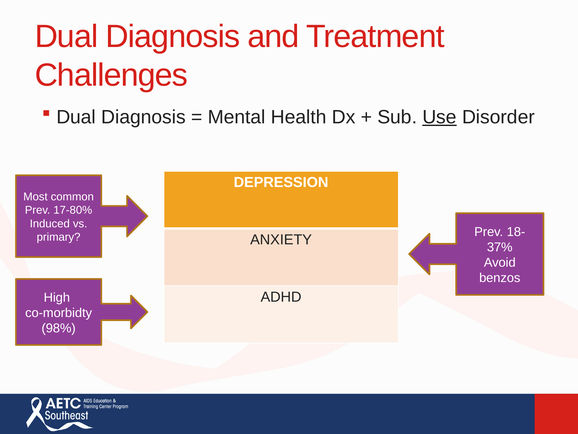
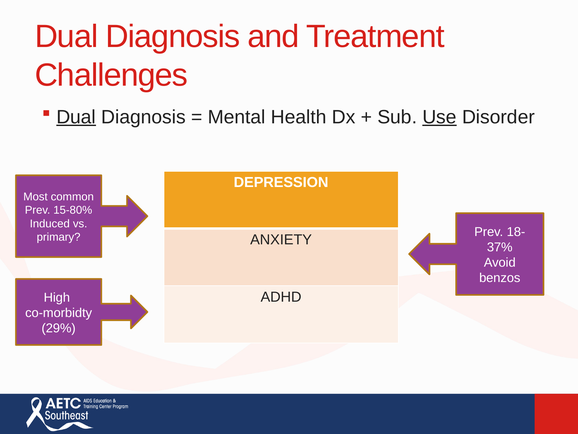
Dual at (76, 117) underline: none -> present
17-80%: 17-80% -> 15-80%
98%: 98% -> 29%
